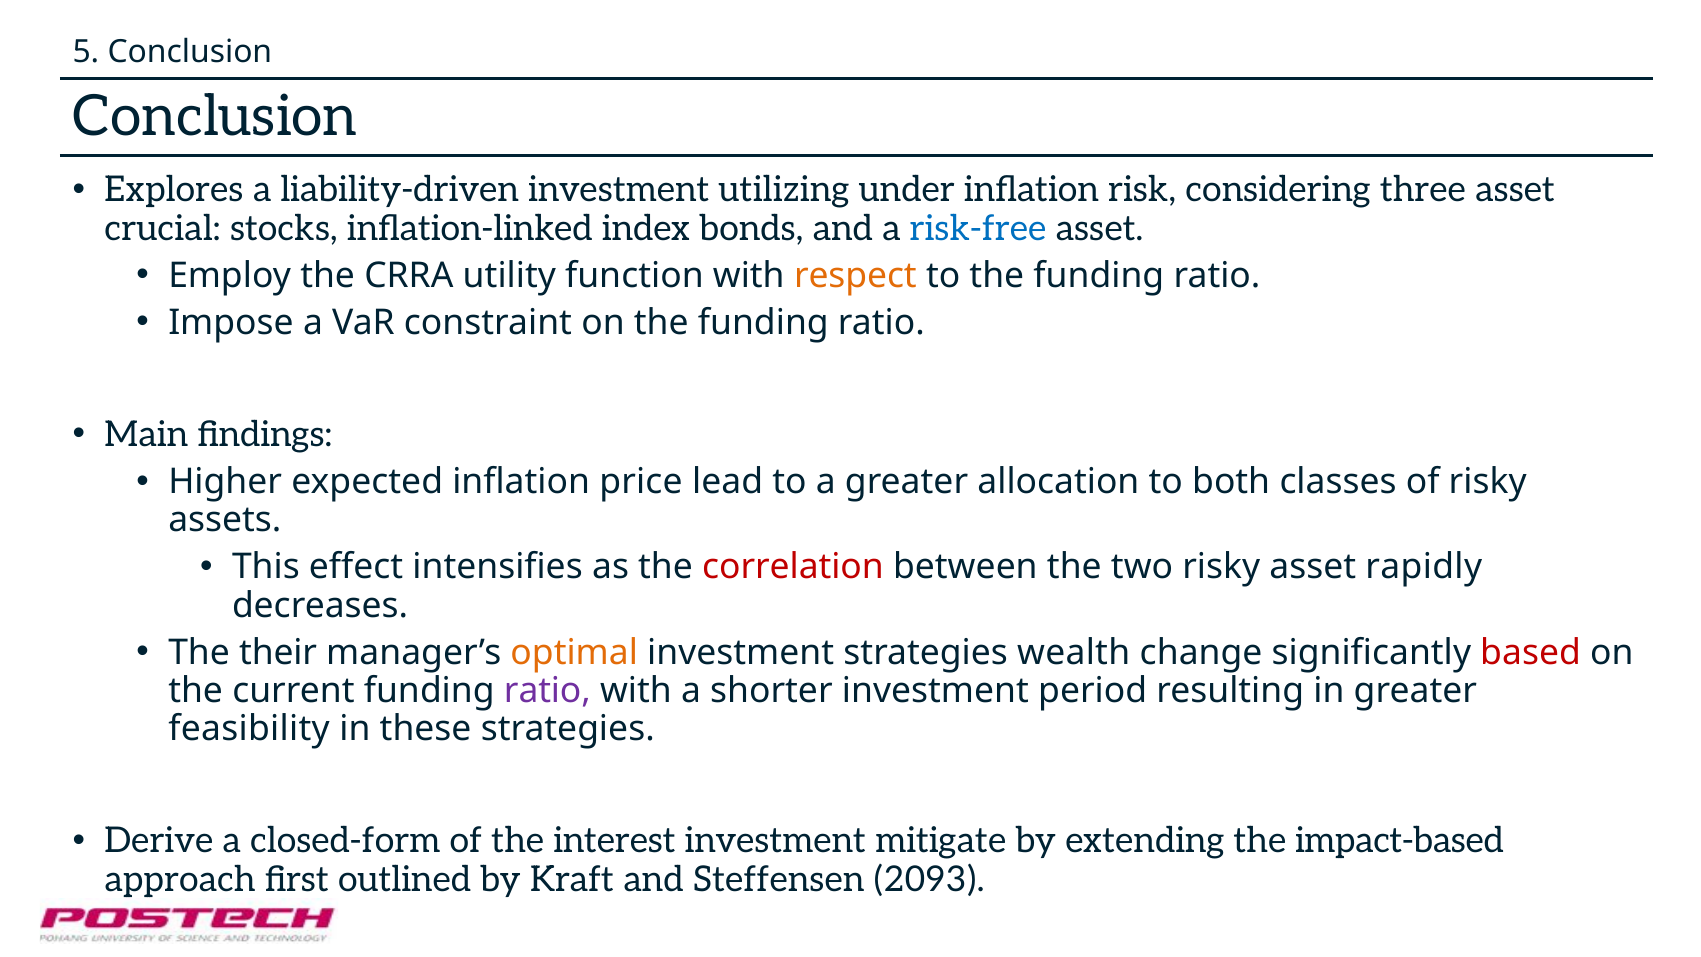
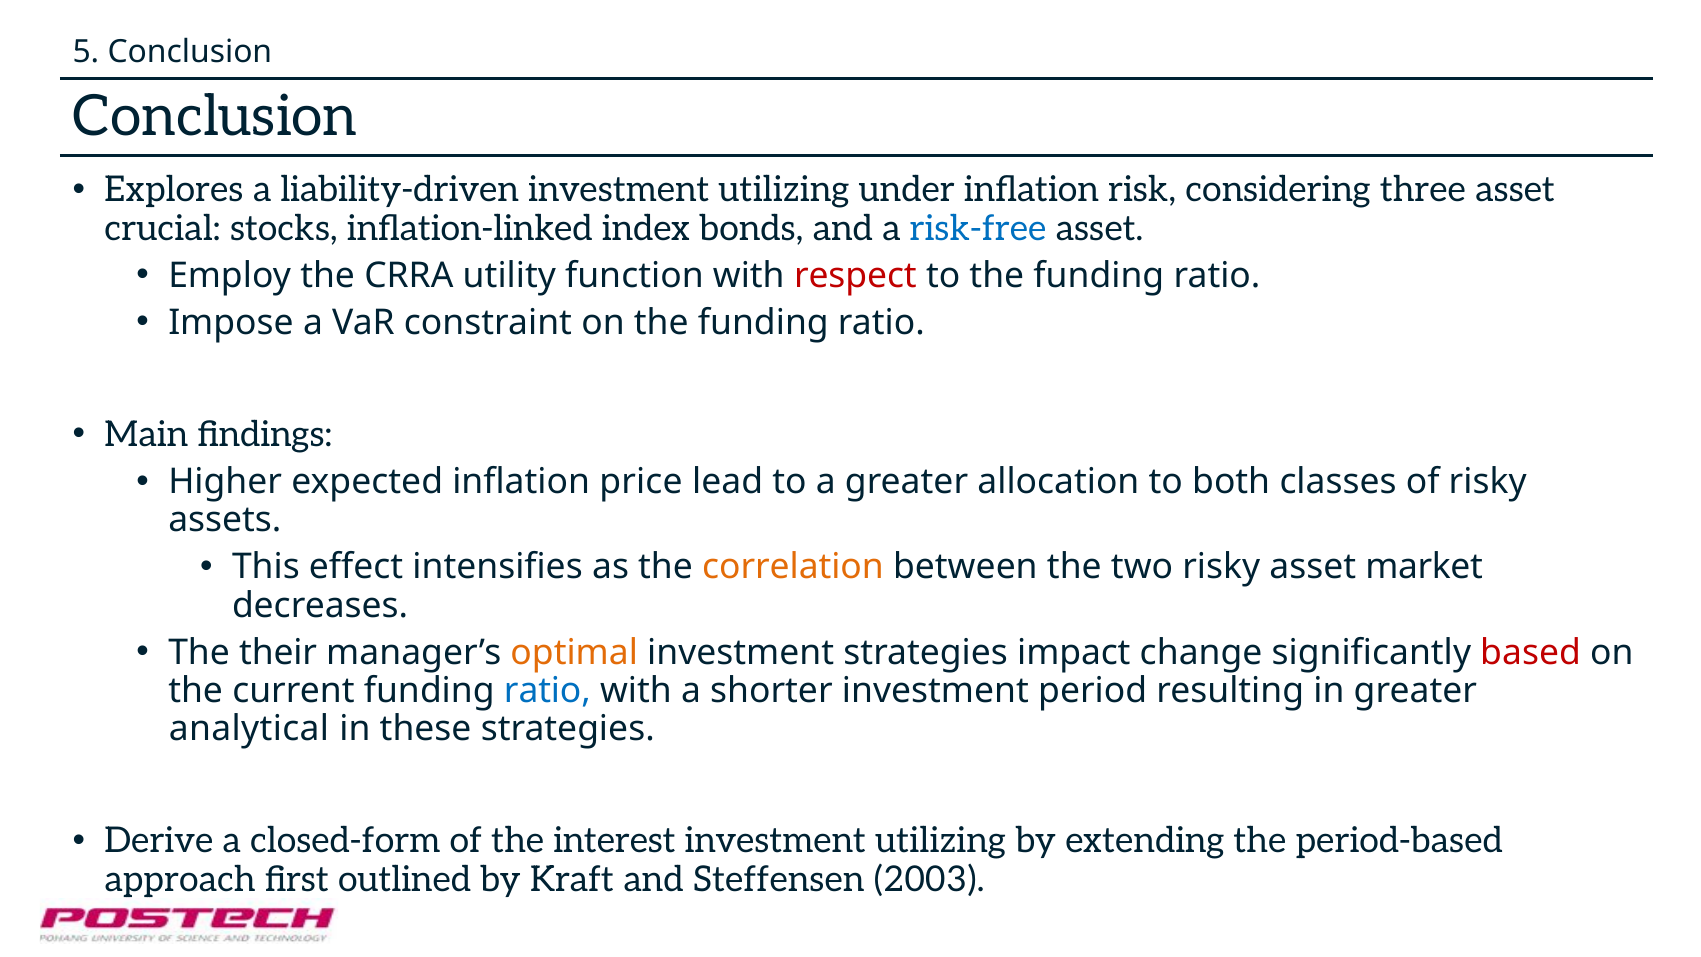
respect colour: orange -> red
correlation colour: red -> orange
rapidly: rapidly -> market
wealth: wealth -> impact
ratio at (547, 691) colour: purple -> blue
feasibility: feasibility -> analytical
mitigate at (941, 841): mitigate -> utilizing
impact-based: impact-based -> period-based
2093: 2093 -> 2003
